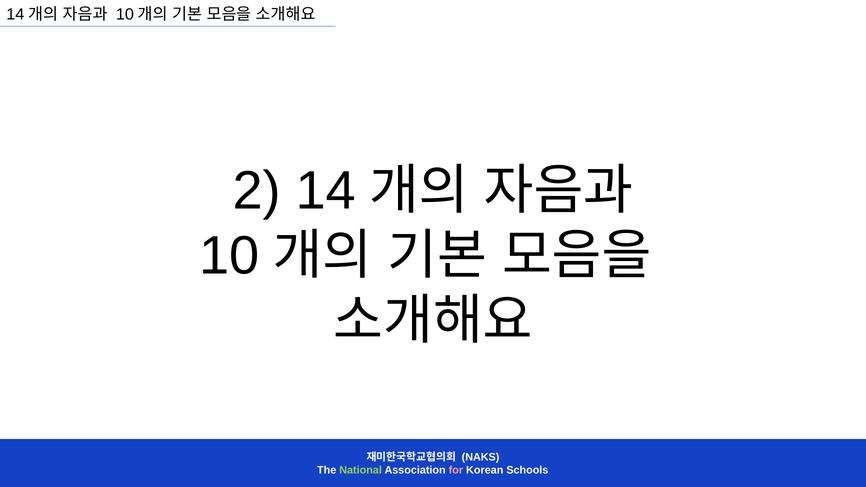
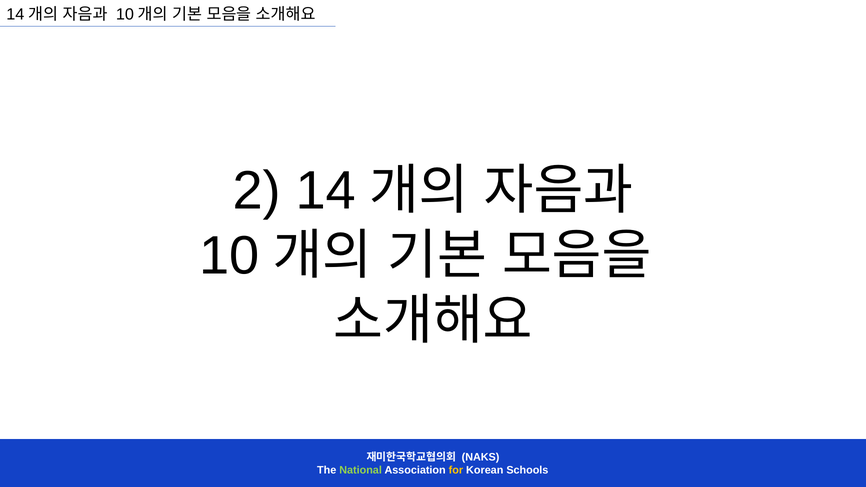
for colour: pink -> yellow
